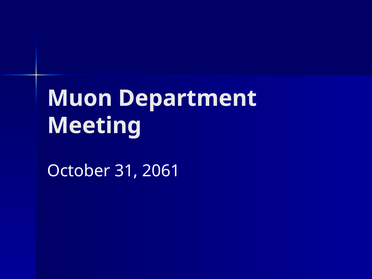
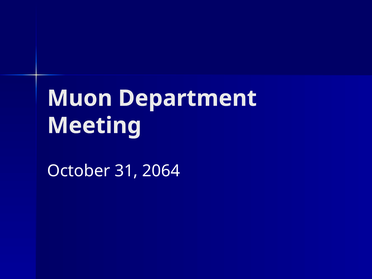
2061: 2061 -> 2064
